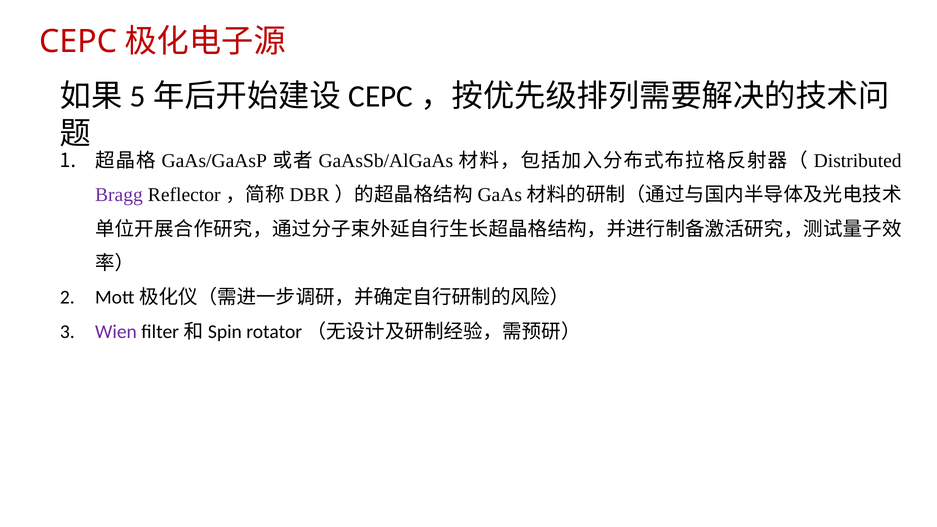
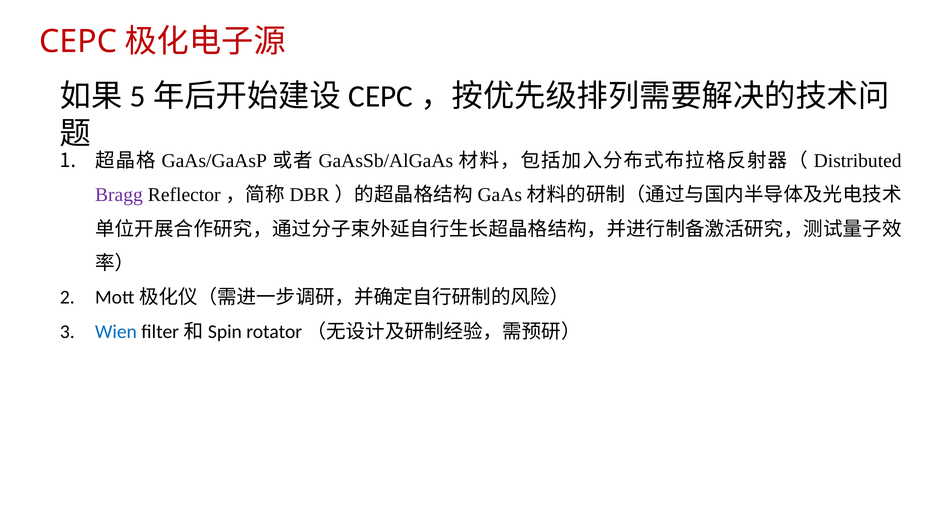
Wien colour: purple -> blue
